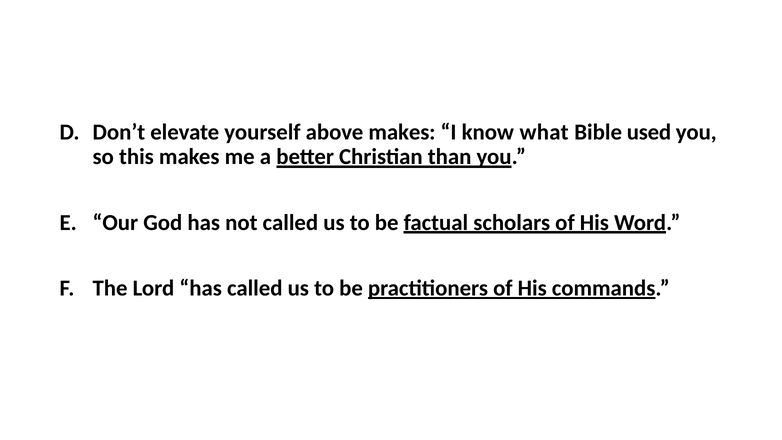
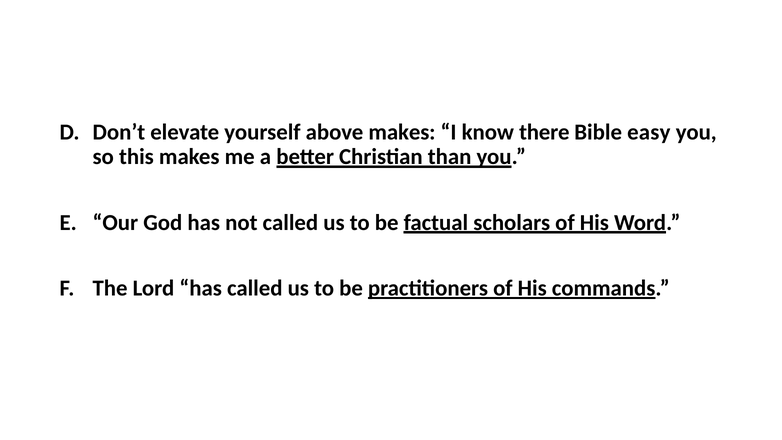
what: what -> there
used: used -> easy
